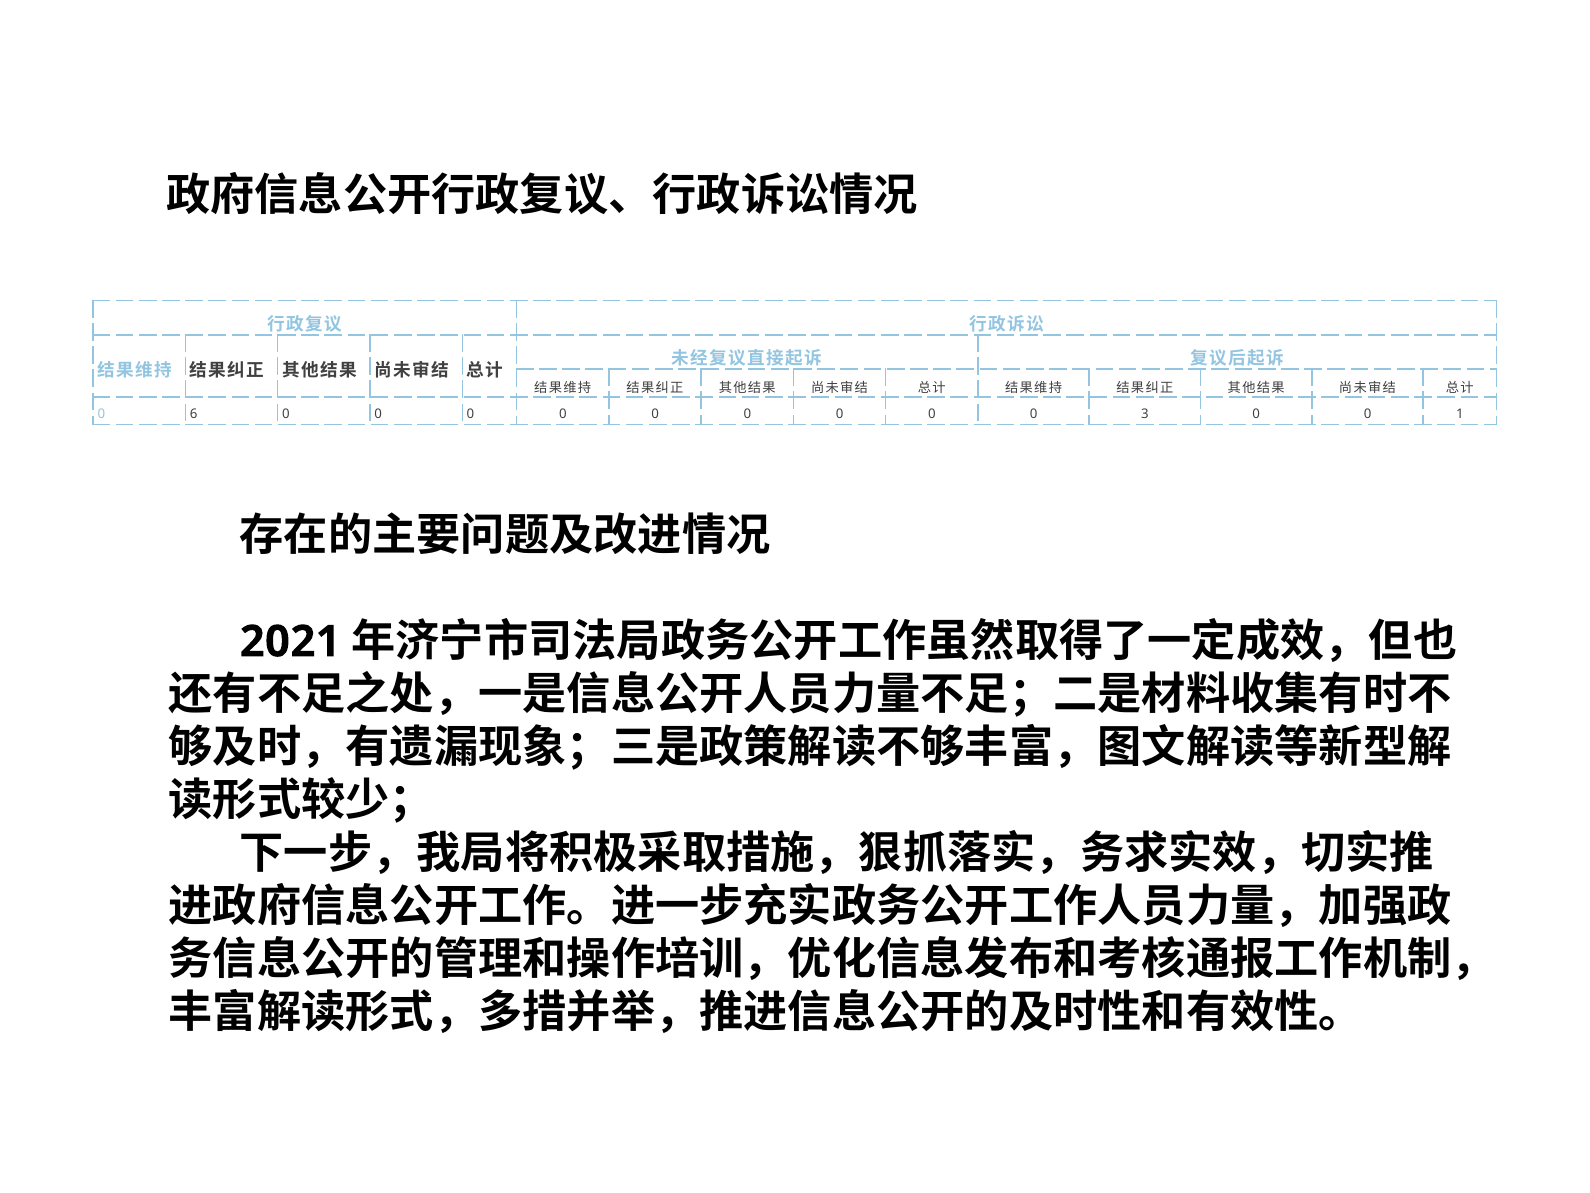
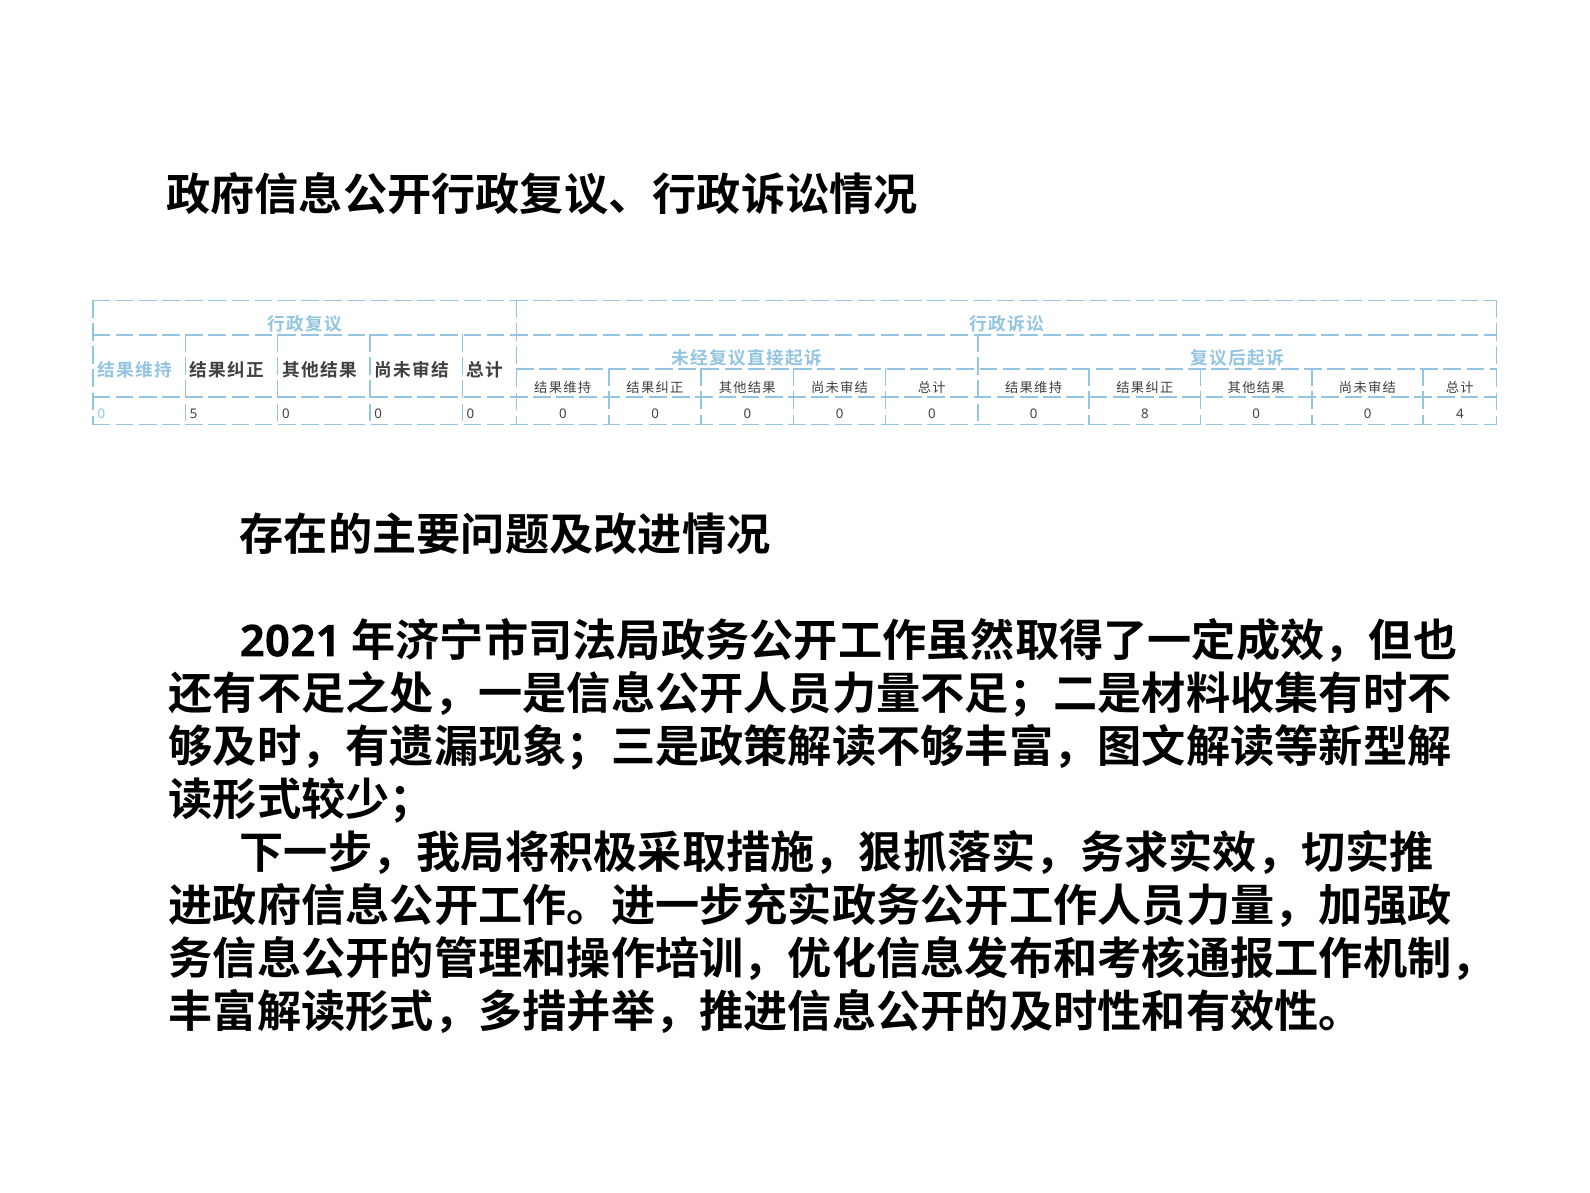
6: 6 -> 5
3: 3 -> 8
1: 1 -> 4
